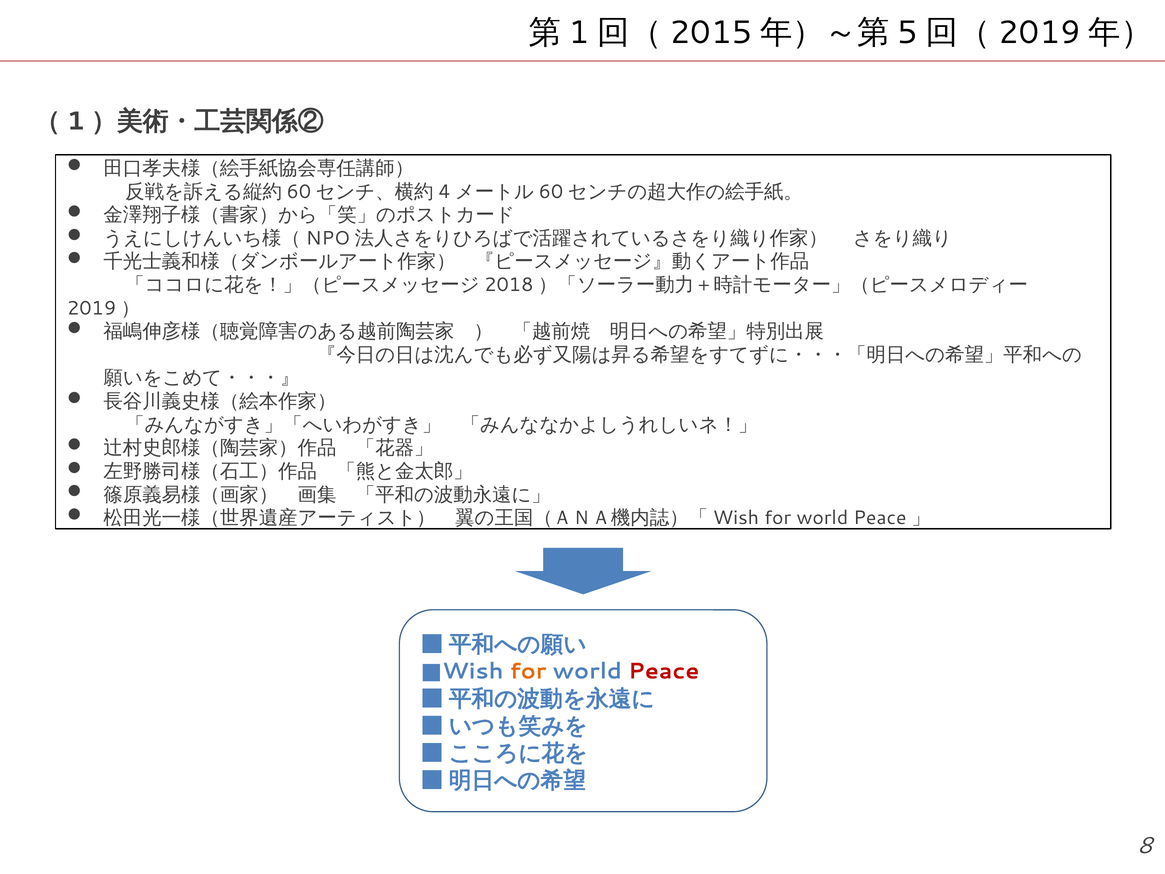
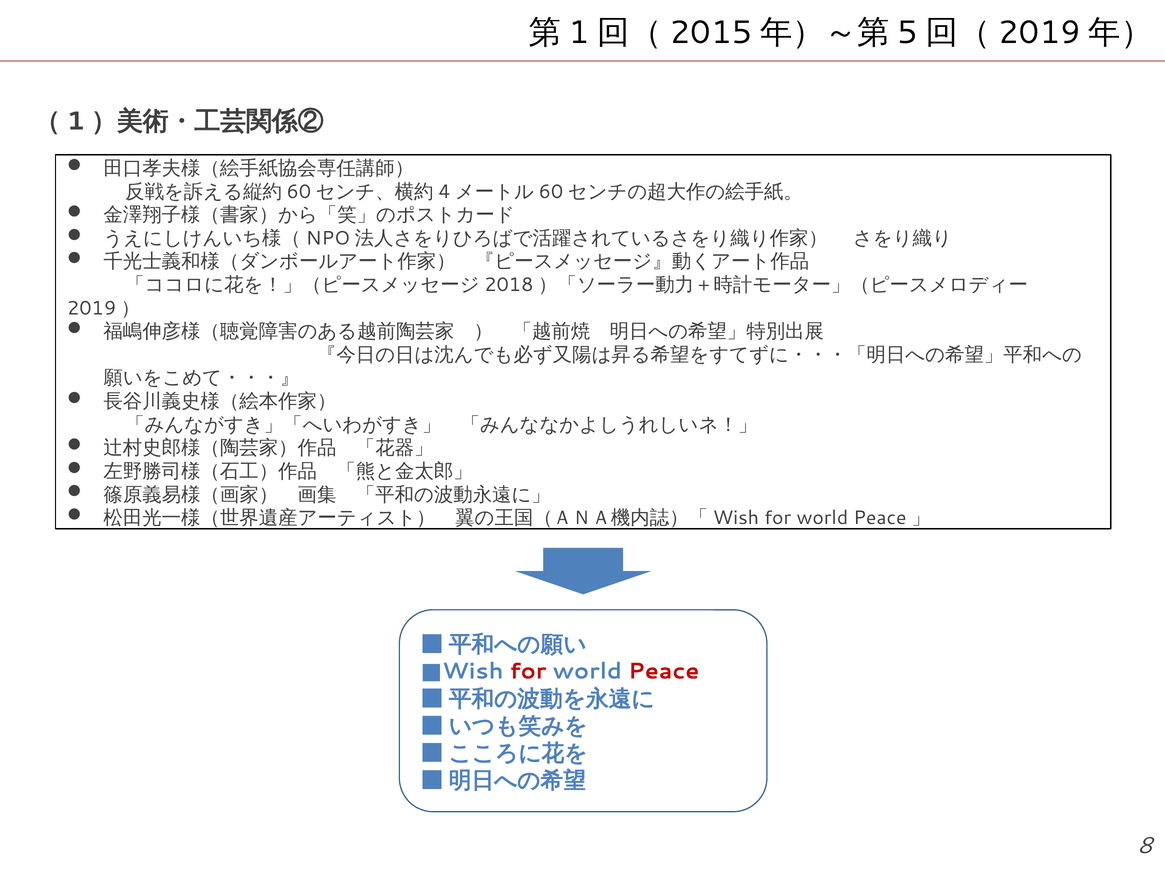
for at (528, 671) colour: orange -> red
